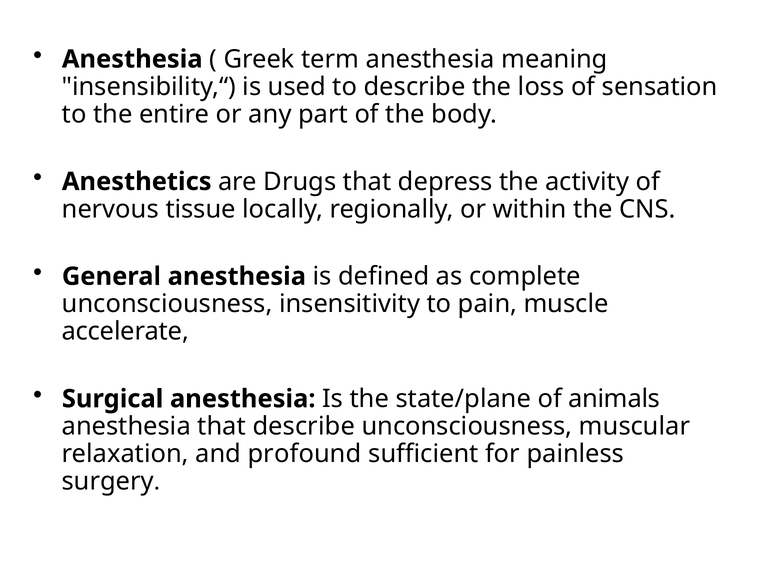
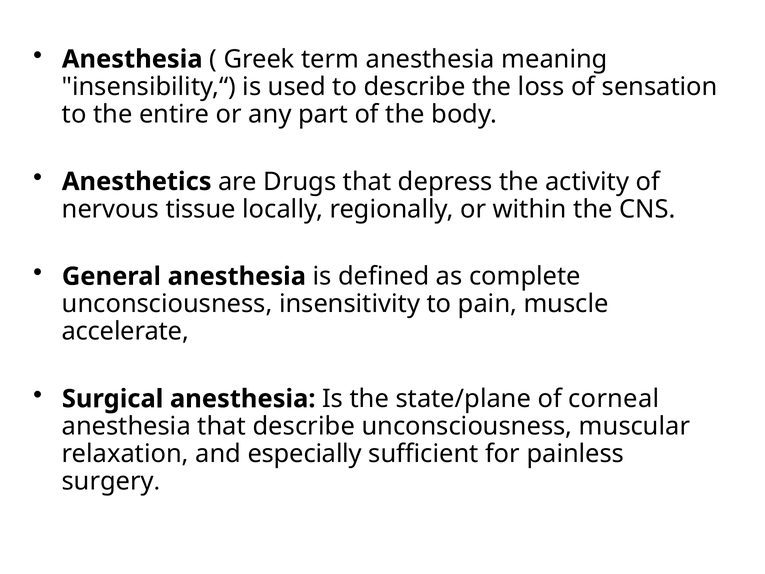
animals: animals -> corneal
profound: profound -> especially
